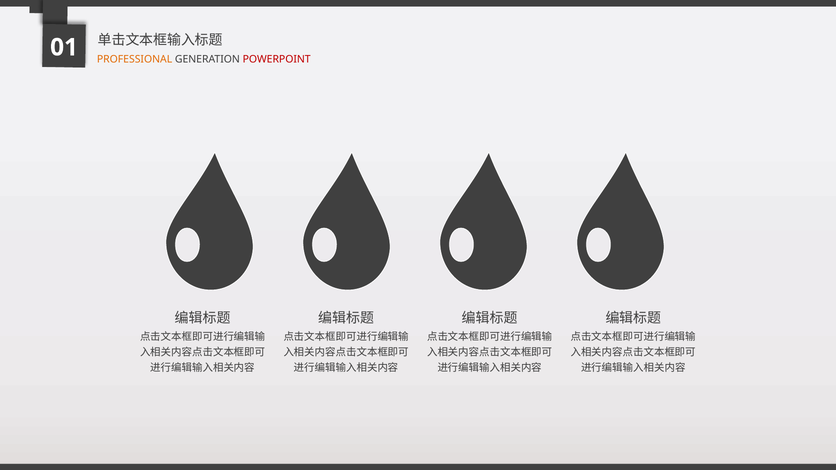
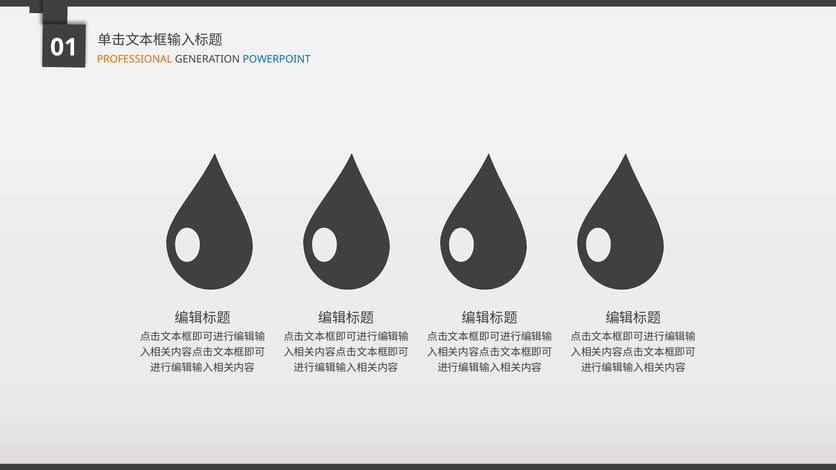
POWERPOINT colour: red -> blue
